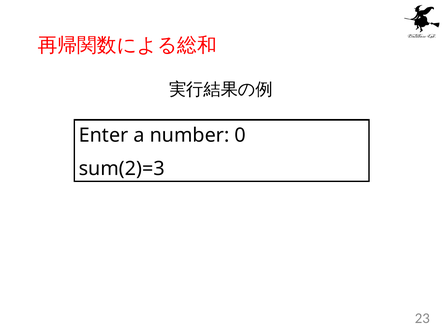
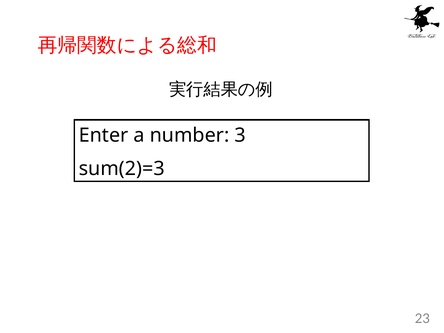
0: 0 -> 3
